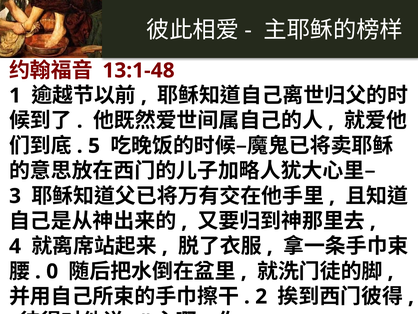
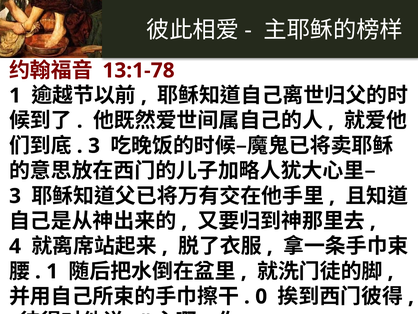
13:1-48: 13:1-48 -> 13:1-78
5 at (94, 146): 5 -> 3
0 at (52, 271): 0 -> 1
2: 2 -> 0
